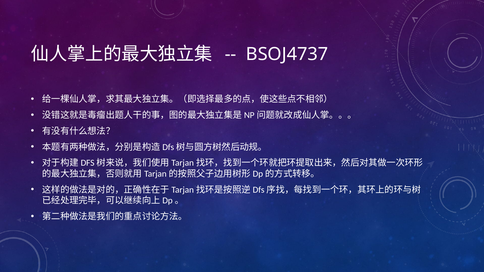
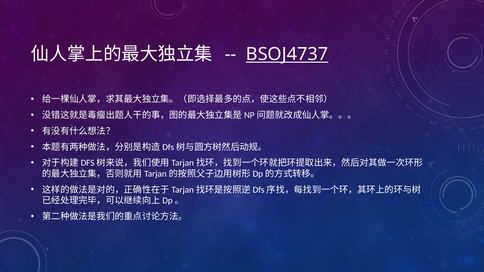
BSOJ4737 underline: none -> present
